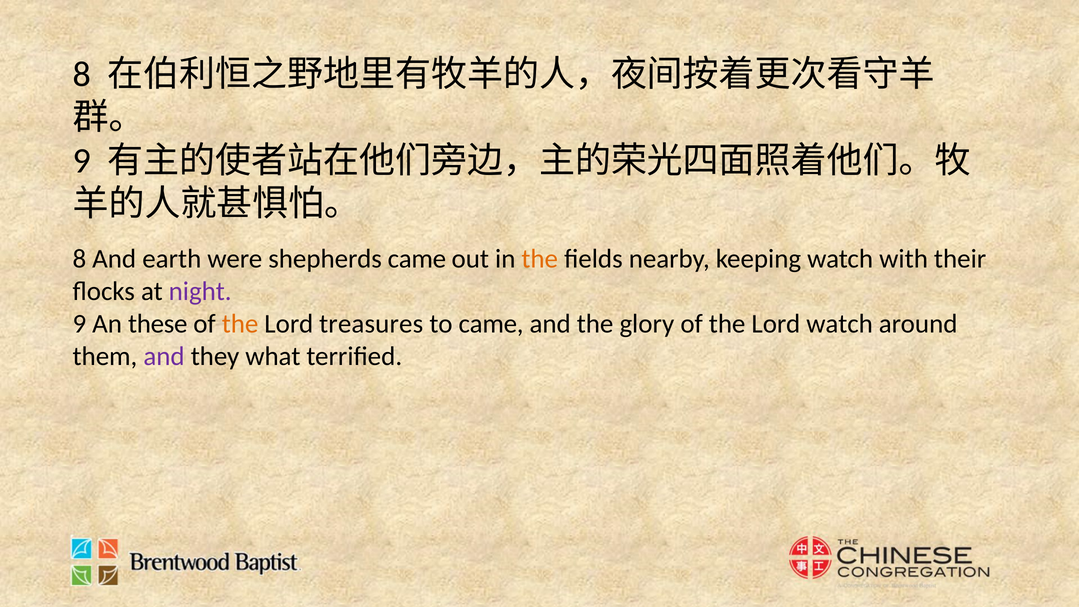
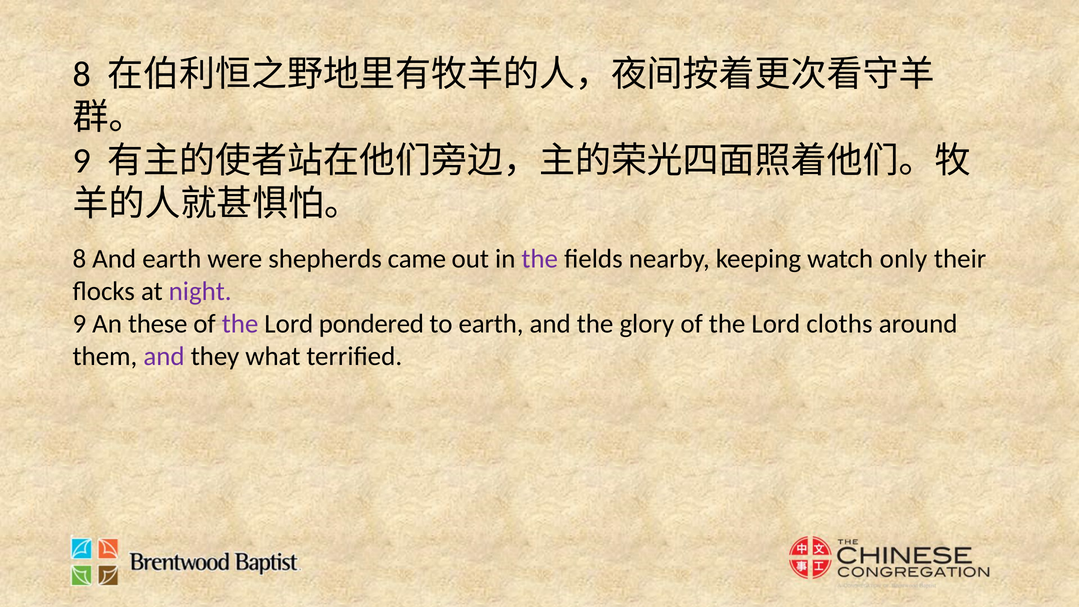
the at (540, 259) colour: orange -> purple
with: with -> only
the at (240, 324) colour: orange -> purple
treasures: treasures -> pondered
to came: came -> earth
Lord watch: watch -> cloths
